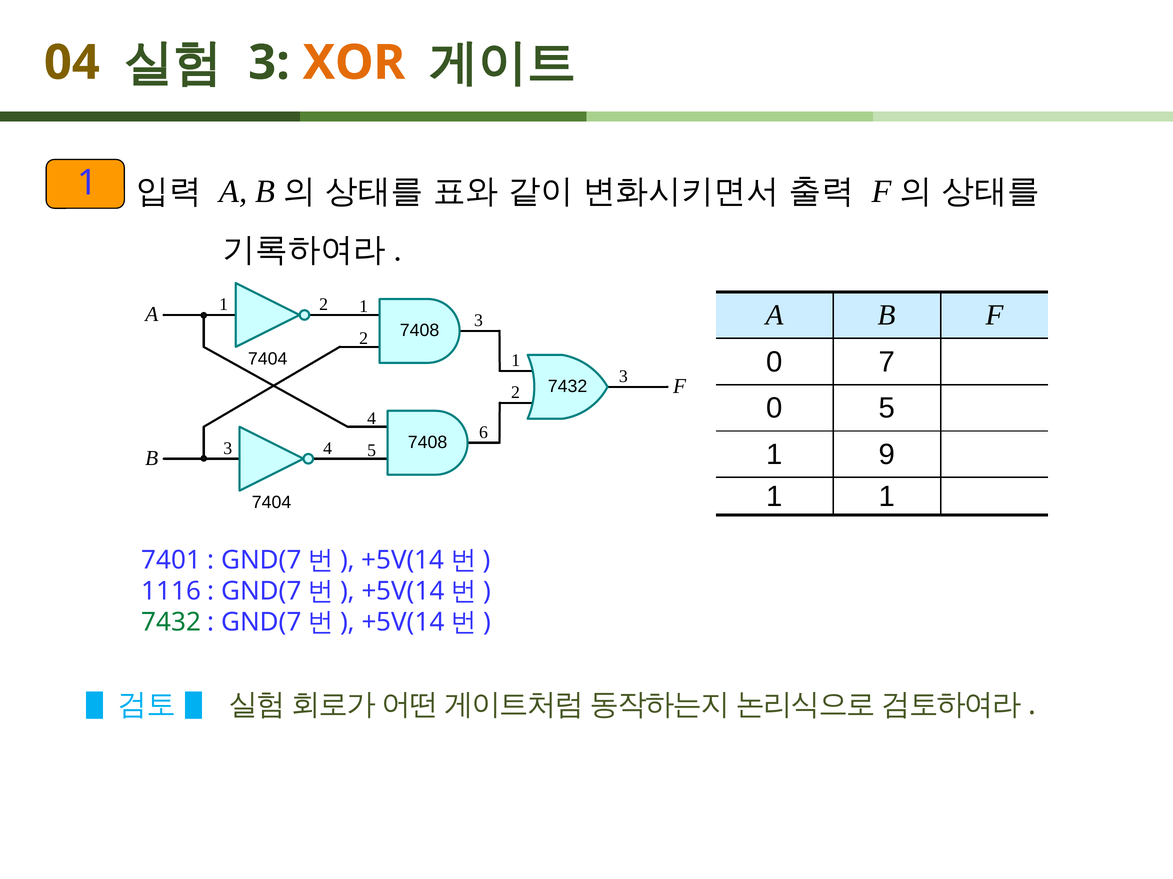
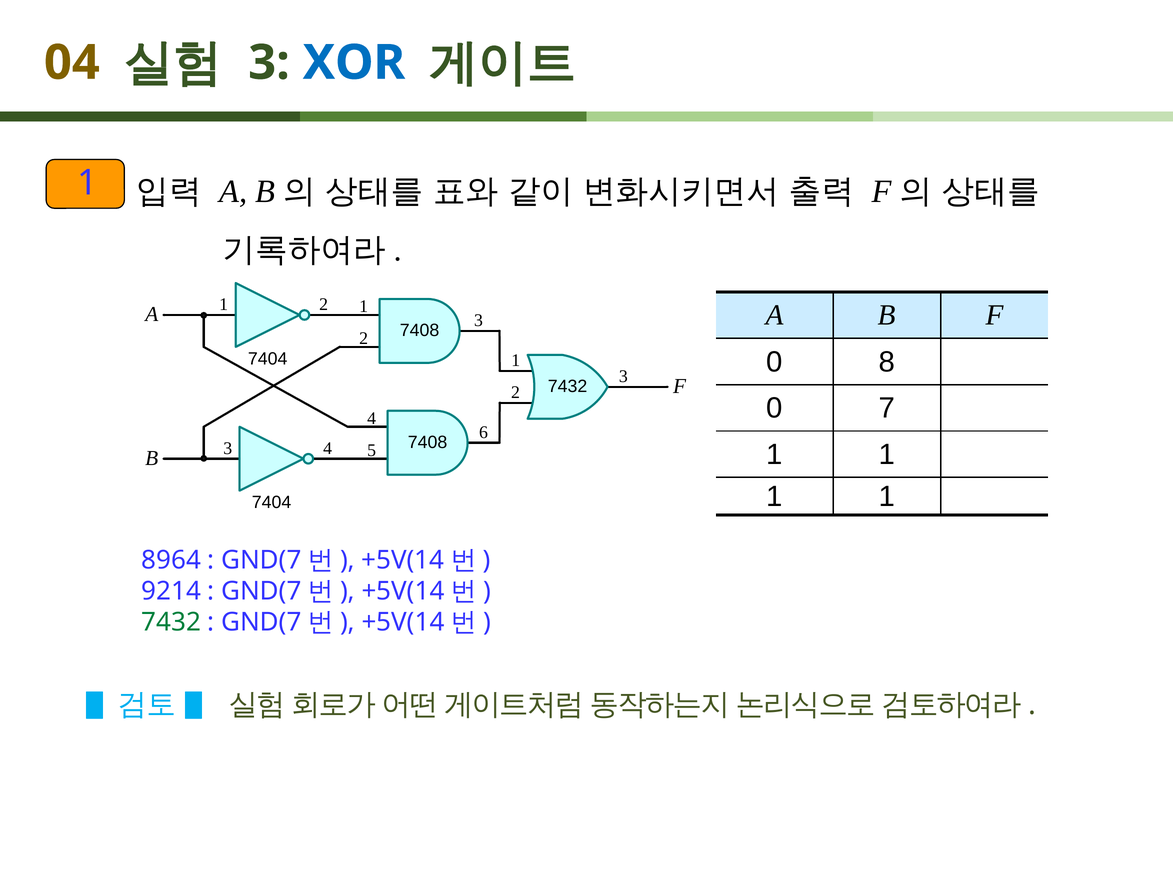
XOR colour: orange -> blue
7: 7 -> 8
0 5: 5 -> 7
9 at (887, 455): 9 -> 1
7401: 7401 -> 8964
1116: 1116 -> 9214
